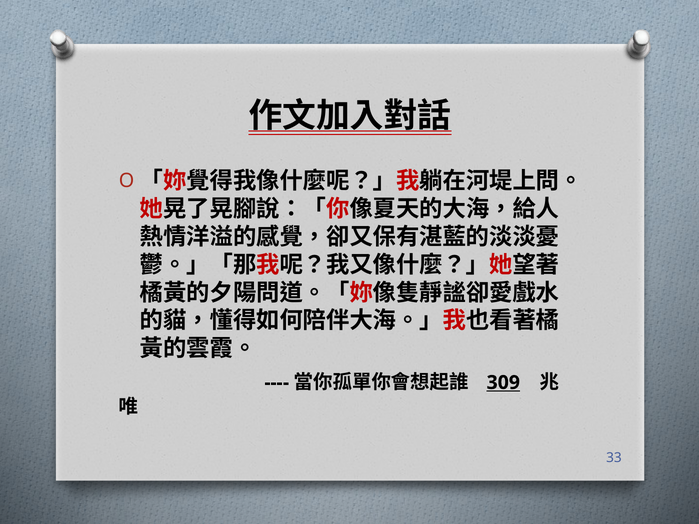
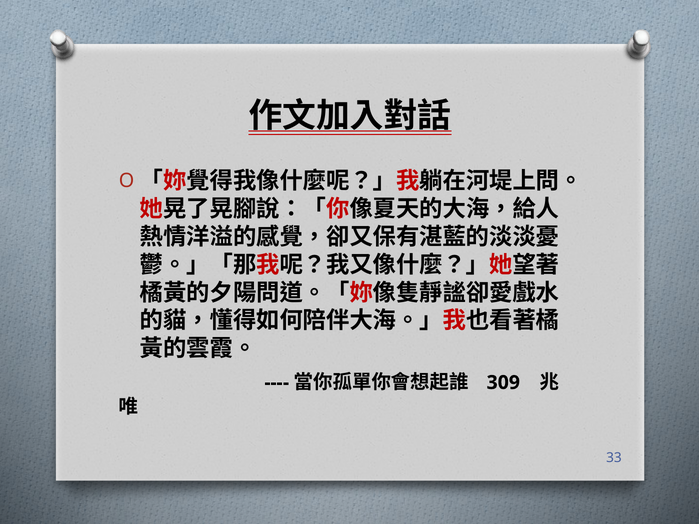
309 underline: present -> none
